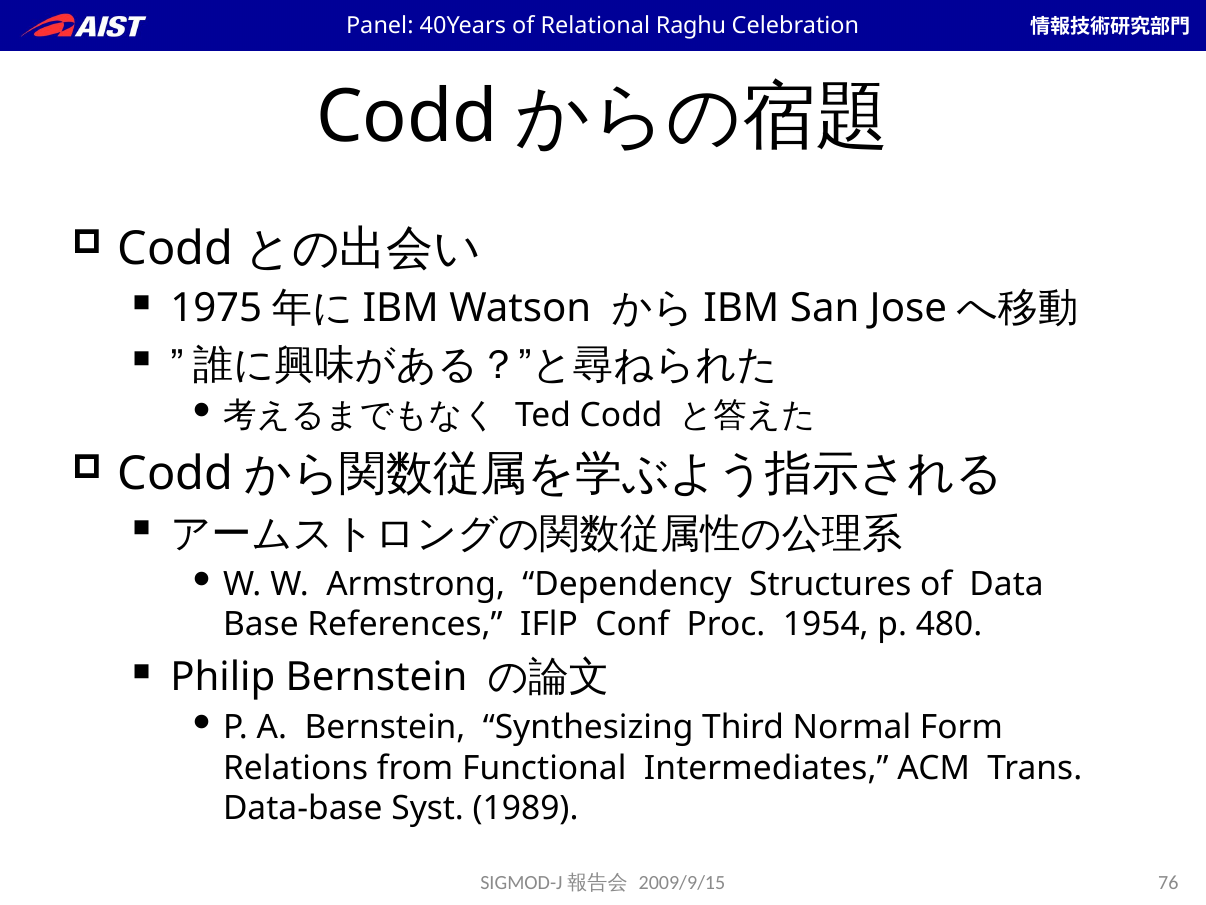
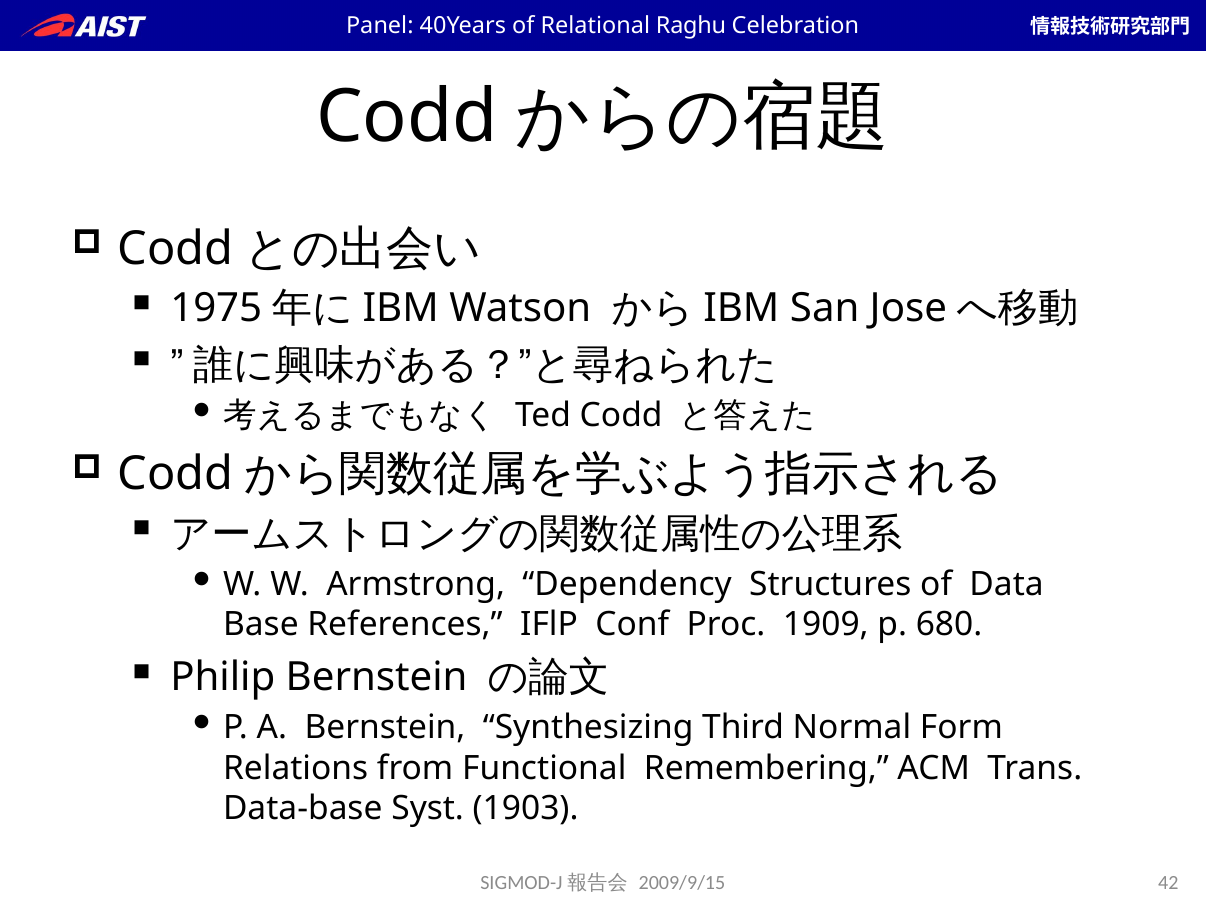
1954: 1954 -> 1909
480: 480 -> 680
Intermediates: Intermediates -> Remembering
1989: 1989 -> 1903
76: 76 -> 42
